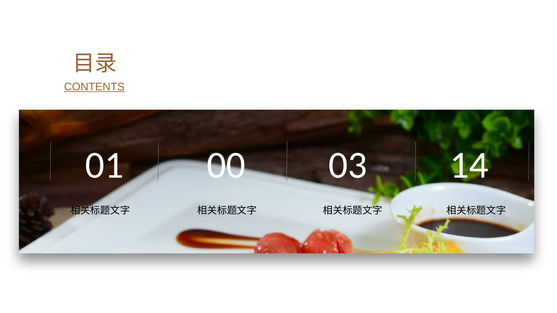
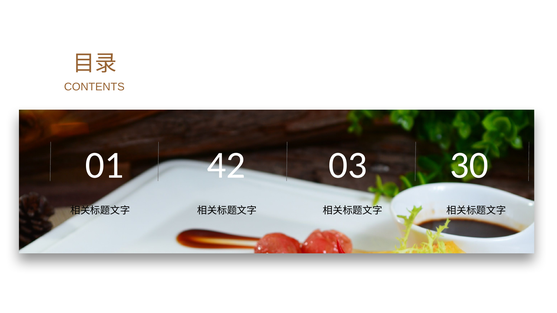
CONTENTS underline: present -> none
00: 00 -> 42
14: 14 -> 30
